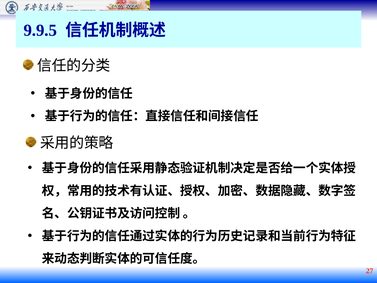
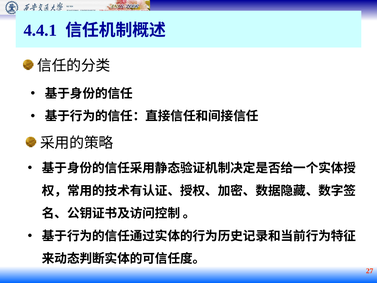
9.9.5: 9.9.5 -> 4.4.1
